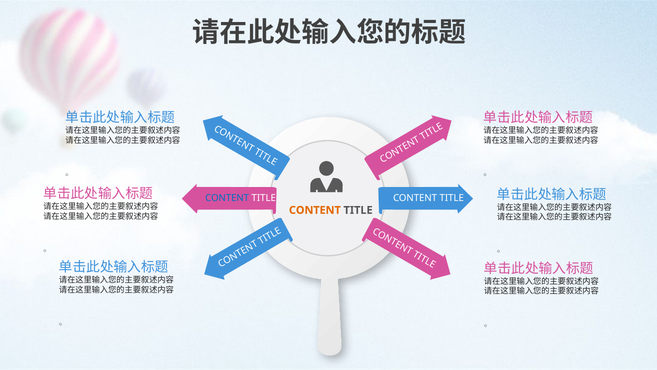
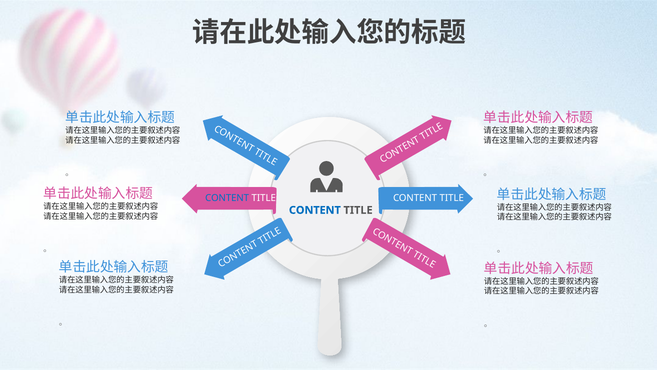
CONTENT at (315, 210) colour: orange -> blue
